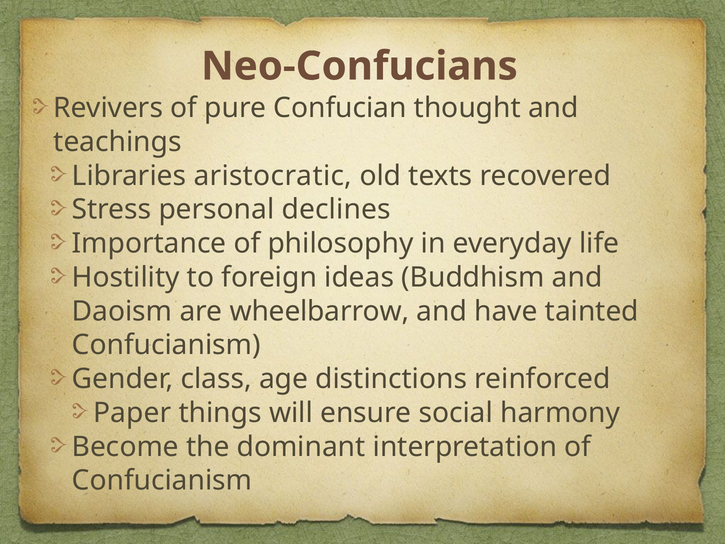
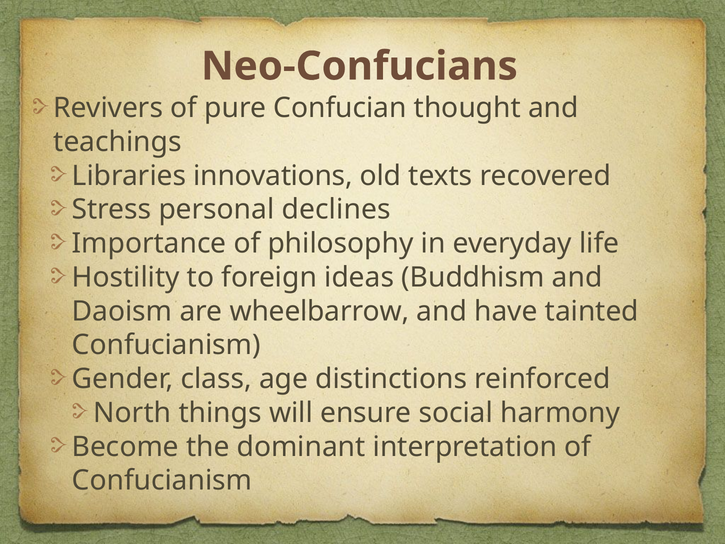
aristocratic: aristocratic -> innovations
Paper: Paper -> North
